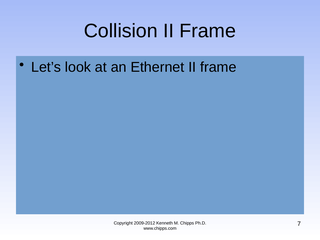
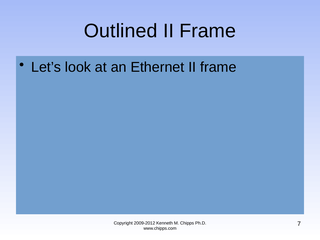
Collision: Collision -> Outlined
